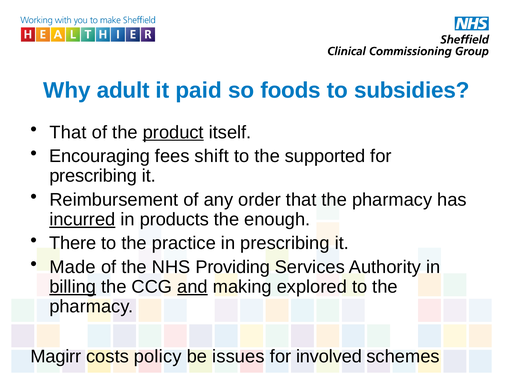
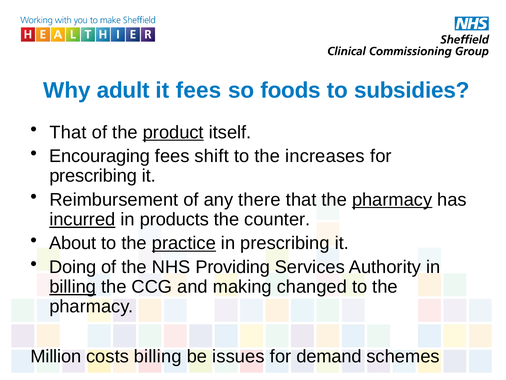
it paid: paid -> fees
supported: supported -> increases
order: order -> there
pharmacy at (392, 199) underline: none -> present
enough: enough -> counter
There: There -> About
practice underline: none -> present
Made: Made -> Doing
and underline: present -> none
explored: explored -> changed
Magirr: Magirr -> Million
costs policy: policy -> billing
involved: involved -> demand
